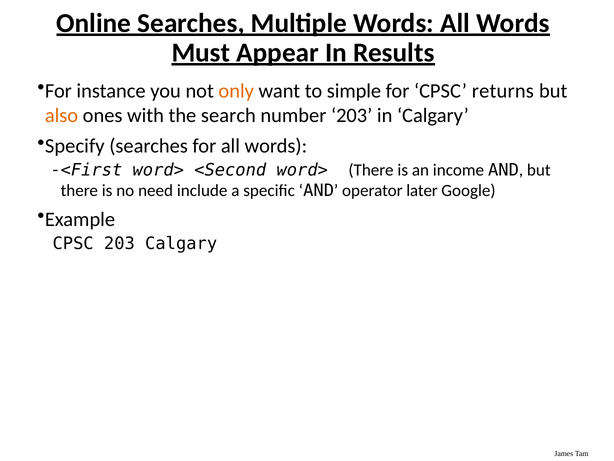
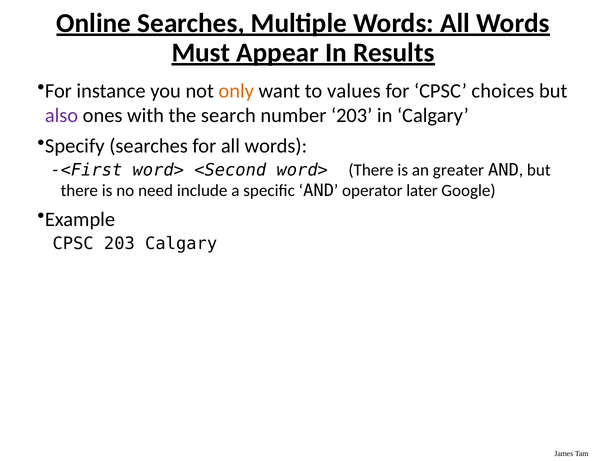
simple: simple -> values
returns: returns -> choices
also colour: orange -> purple
income: income -> greater
